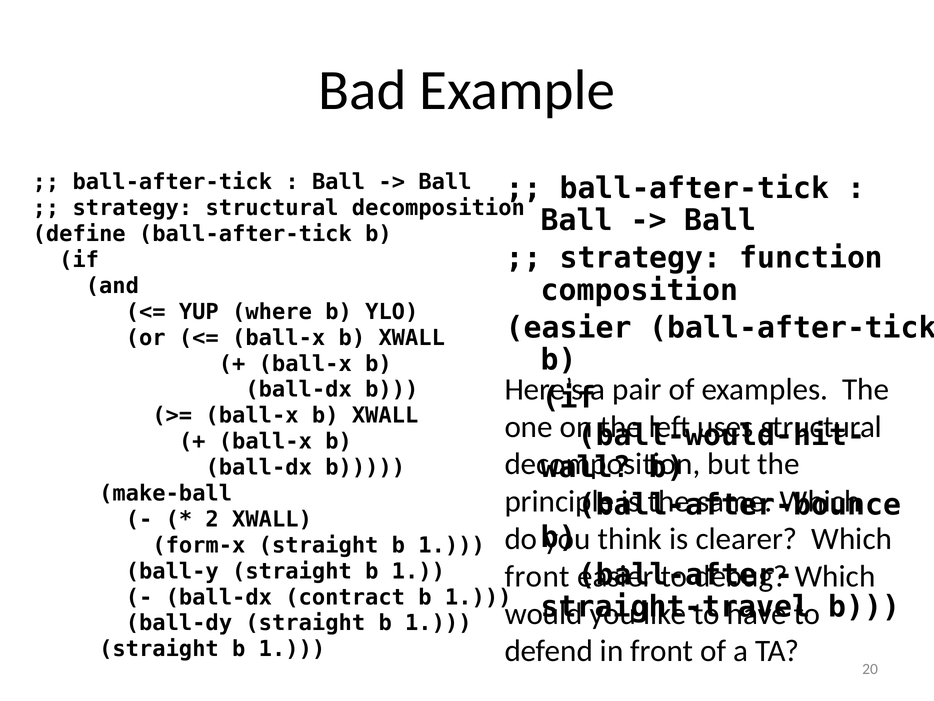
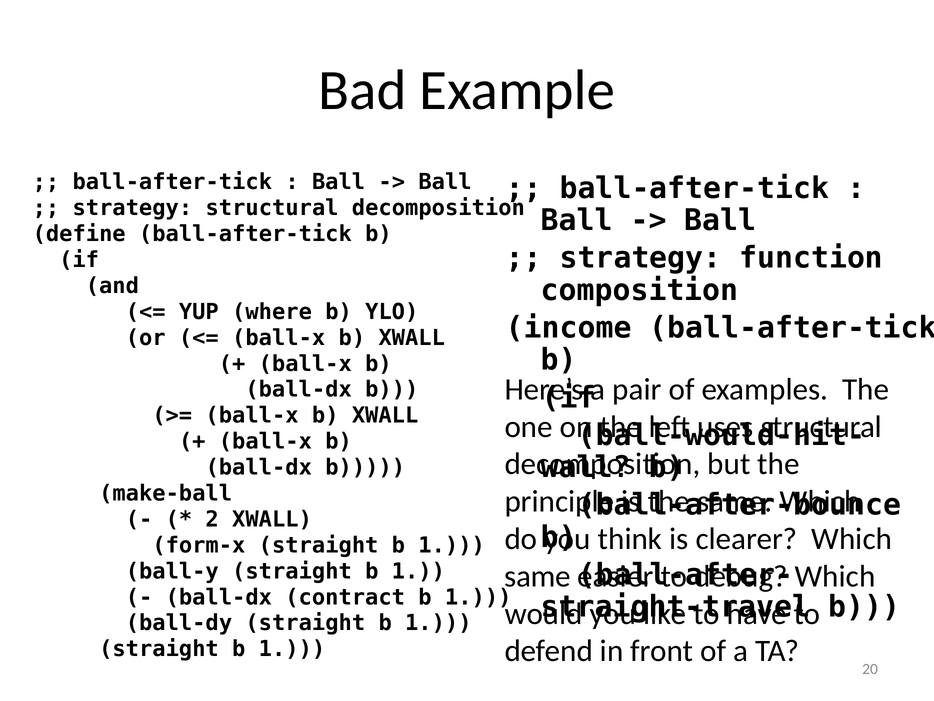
easier at (569, 328): easier -> income
front at (537, 576): front -> same
